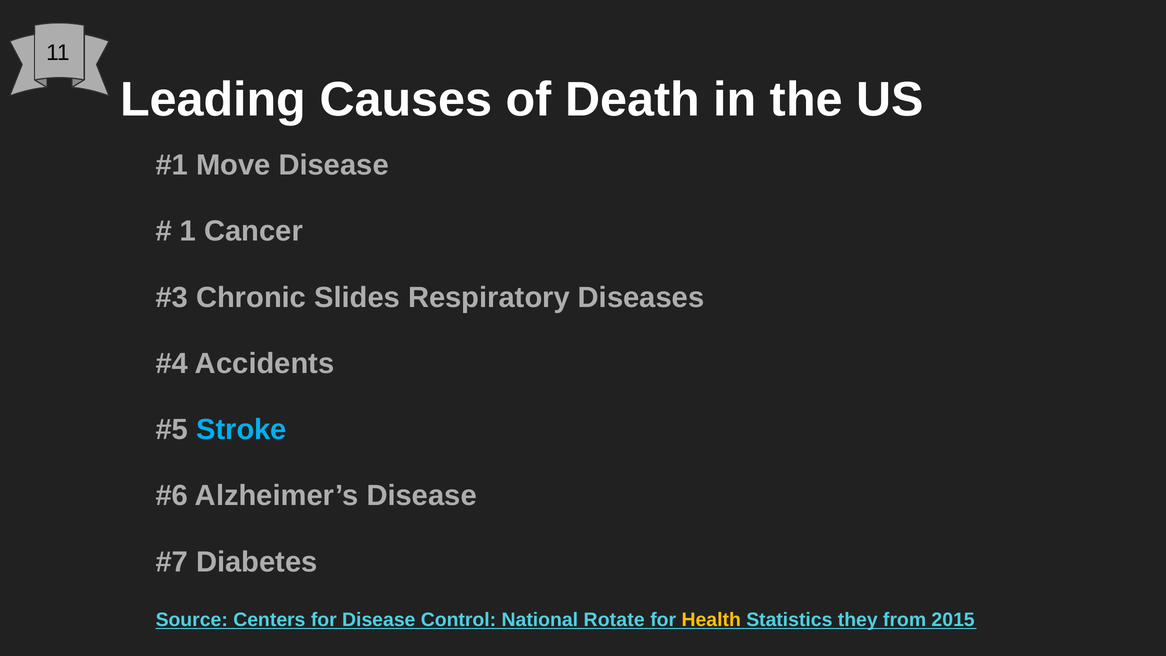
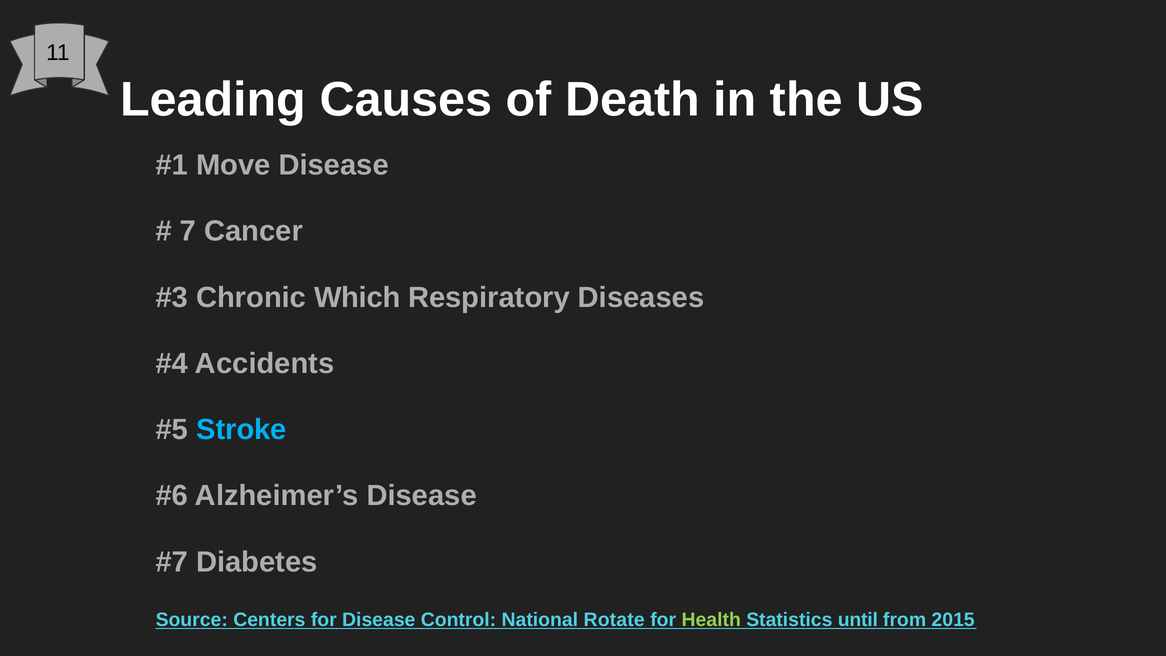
1: 1 -> 7
Slides: Slides -> Which
Health colour: yellow -> light green
they: they -> until
